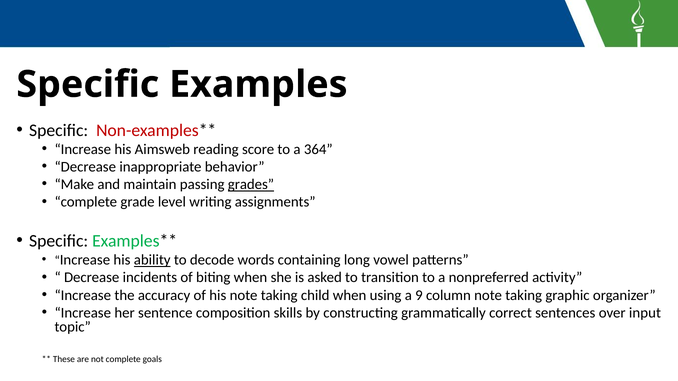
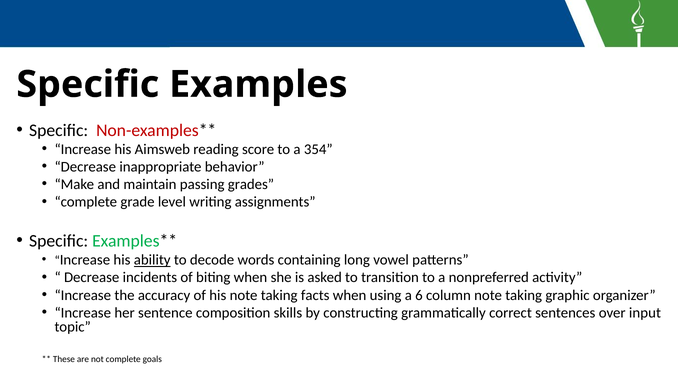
364: 364 -> 354
grades underline: present -> none
child: child -> facts
9: 9 -> 6
